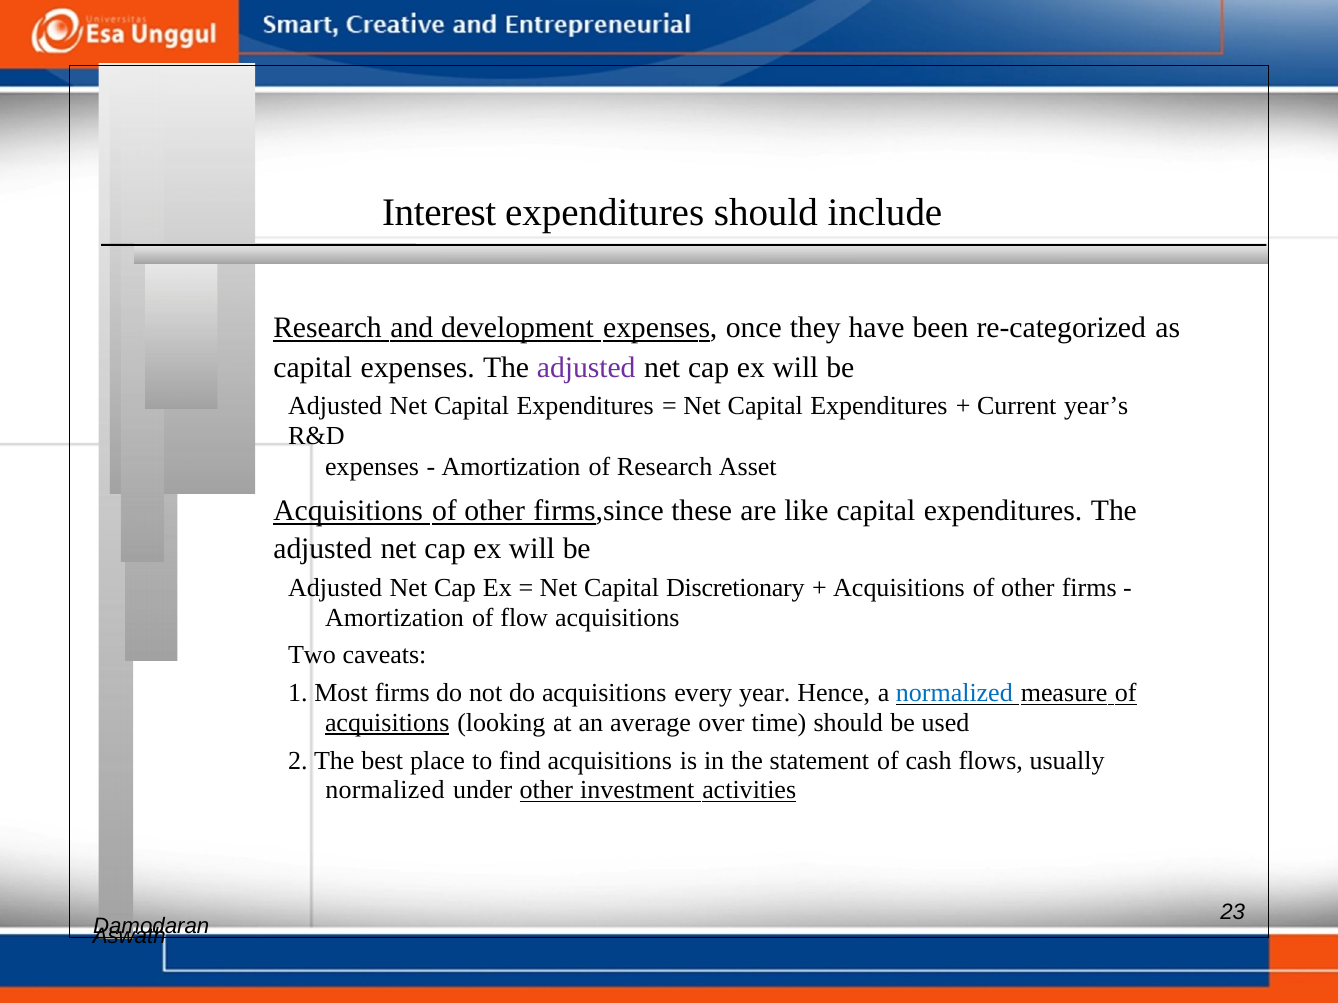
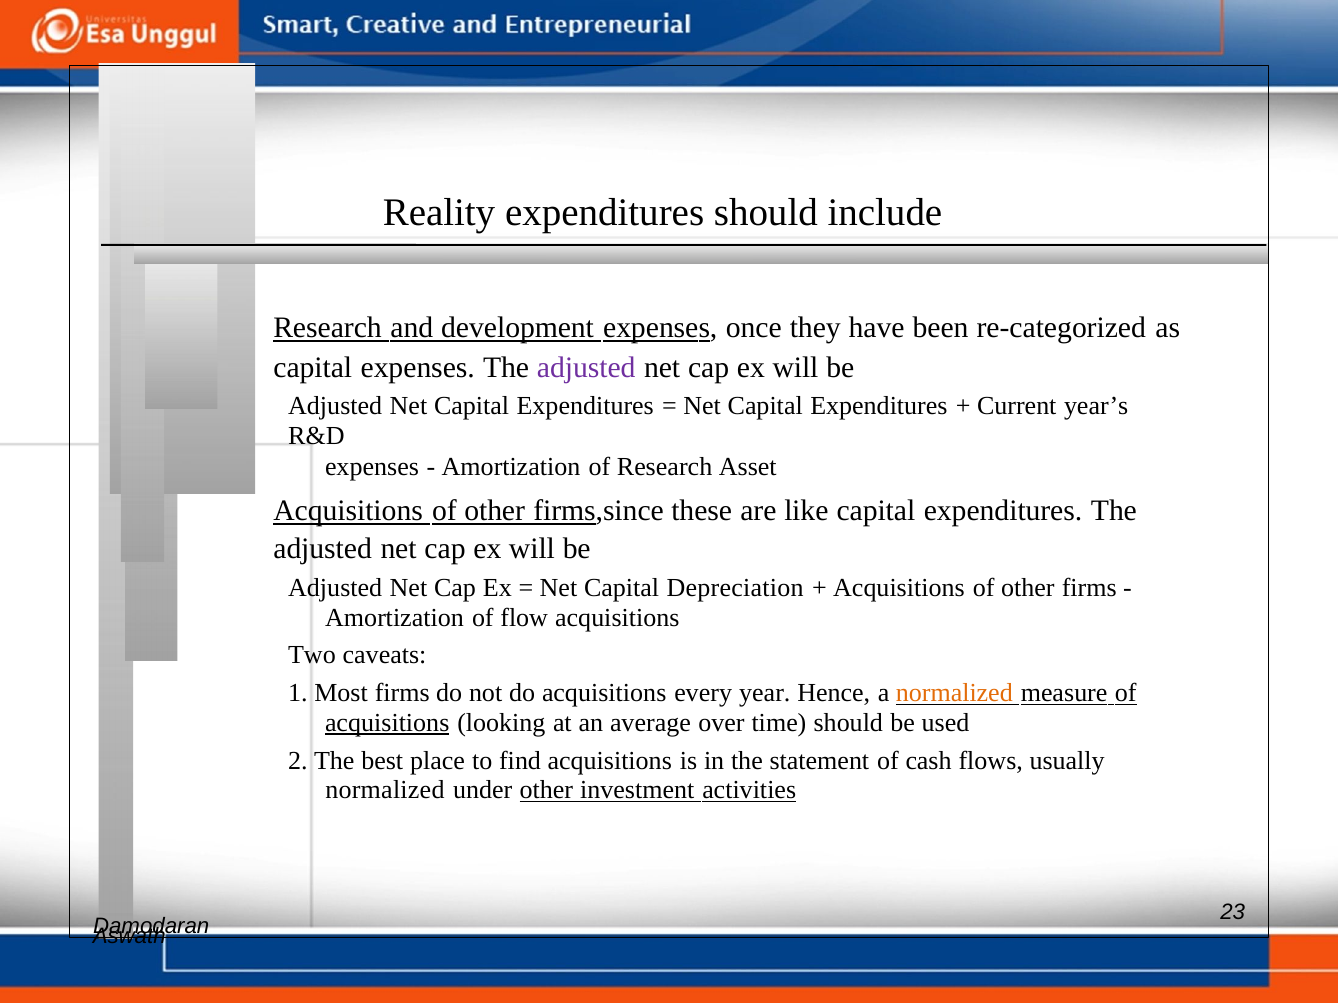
Interest: Interest -> Reality
Discretionary: Discretionary -> Depreciation
normalized at (954, 693) colour: blue -> orange
